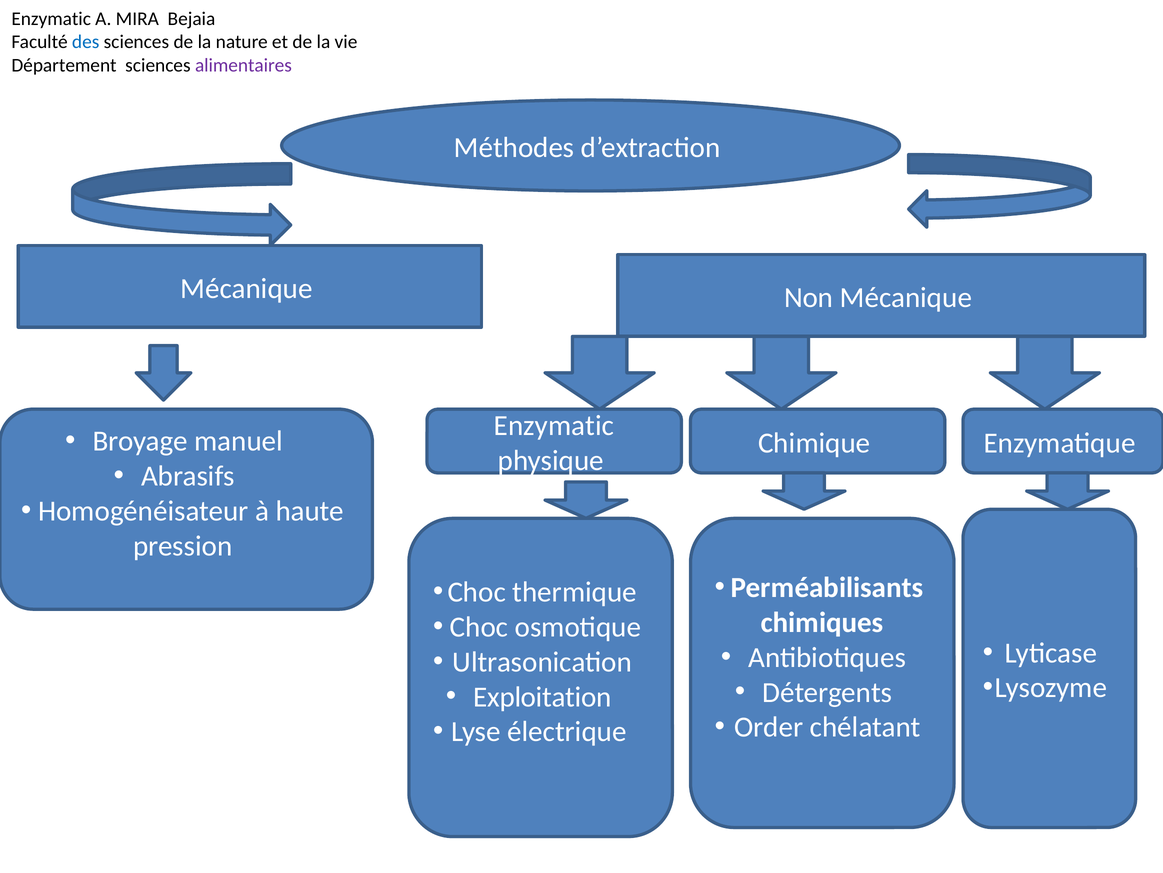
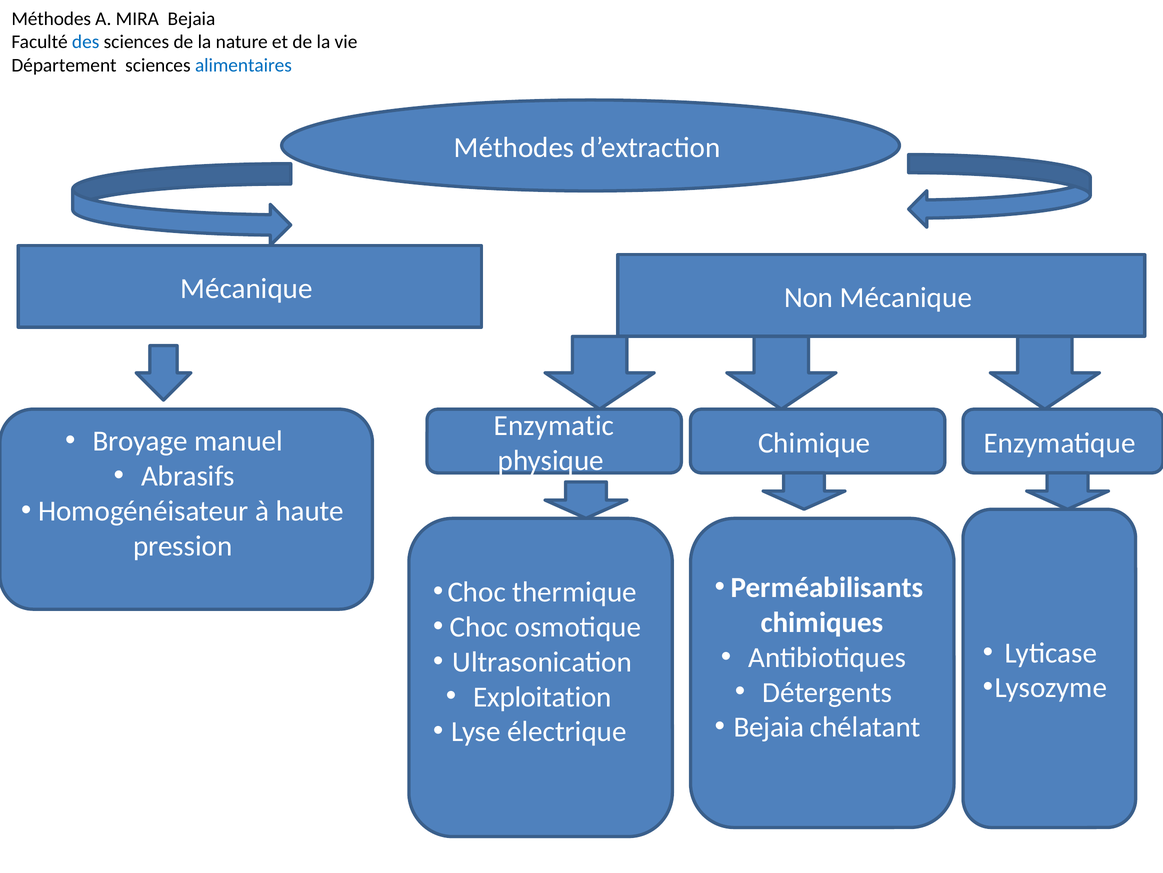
Enzymatic at (51, 19): Enzymatic -> Méthodes
alimentaires colour: purple -> blue
Order at (769, 727): Order -> Bejaia
